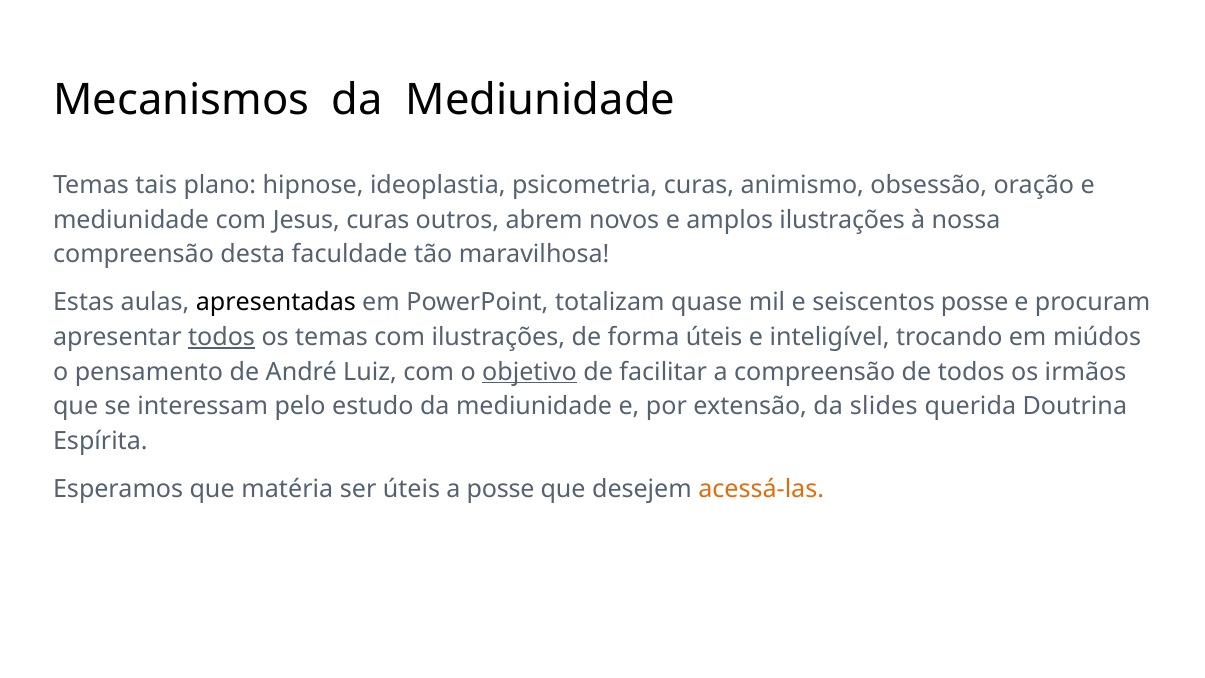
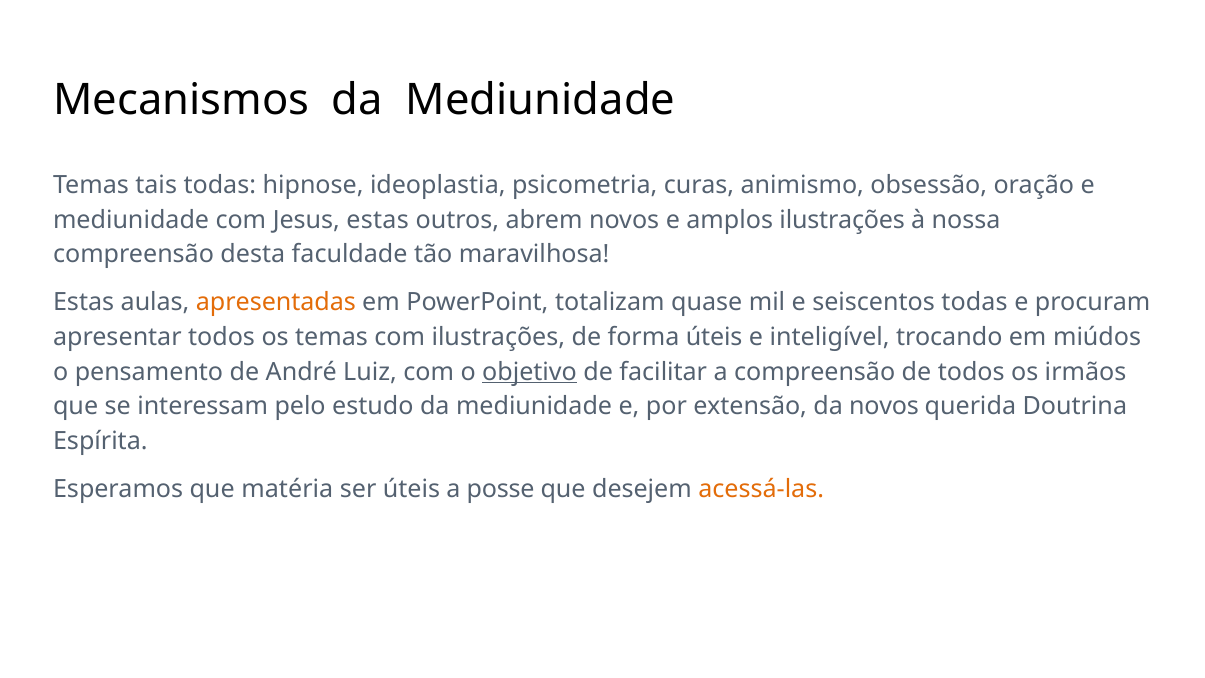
tais plano: plano -> todas
Jesus curas: curas -> estas
apresentadas colour: black -> orange
seiscentos posse: posse -> todas
todos at (222, 337) underline: present -> none
da slides: slides -> novos
